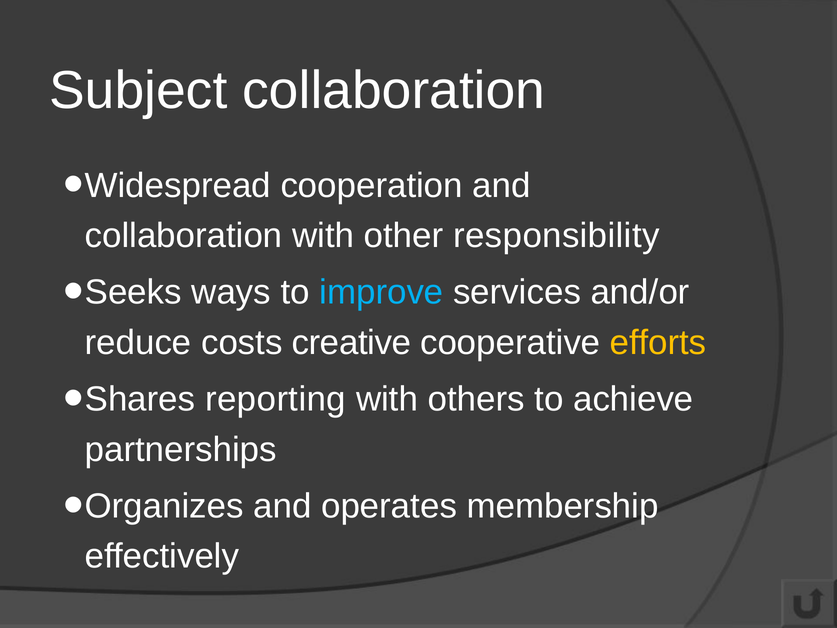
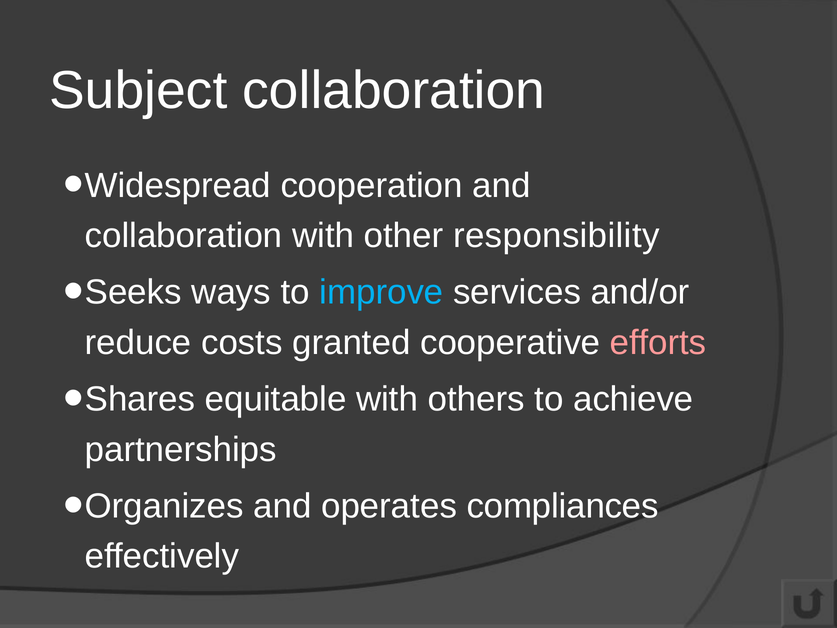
creative: creative -> granted
efforts colour: yellow -> pink
reporting: reporting -> equitable
membership: membership -> compliances
